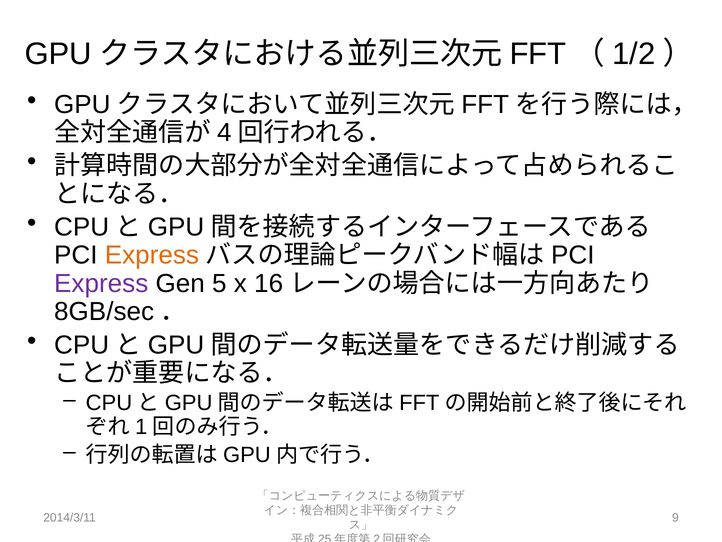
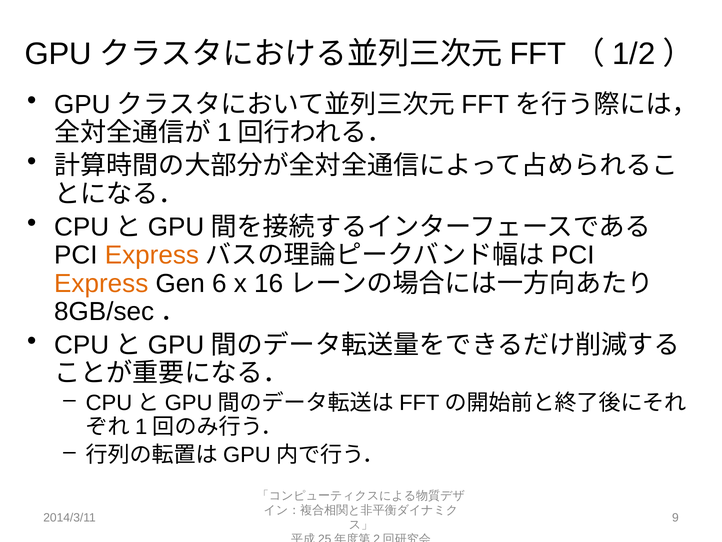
4: 4 -> 1
Express at (101, 283) colour: purple -> orange
5: 5 -> 6
